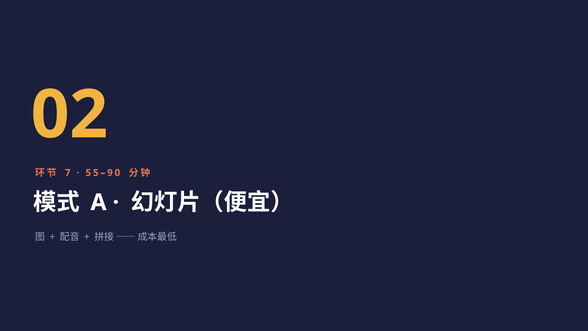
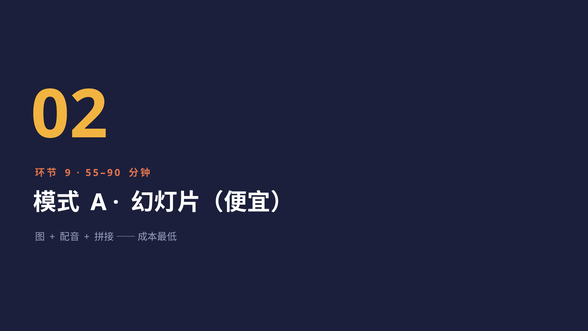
7: 7 -> 9
